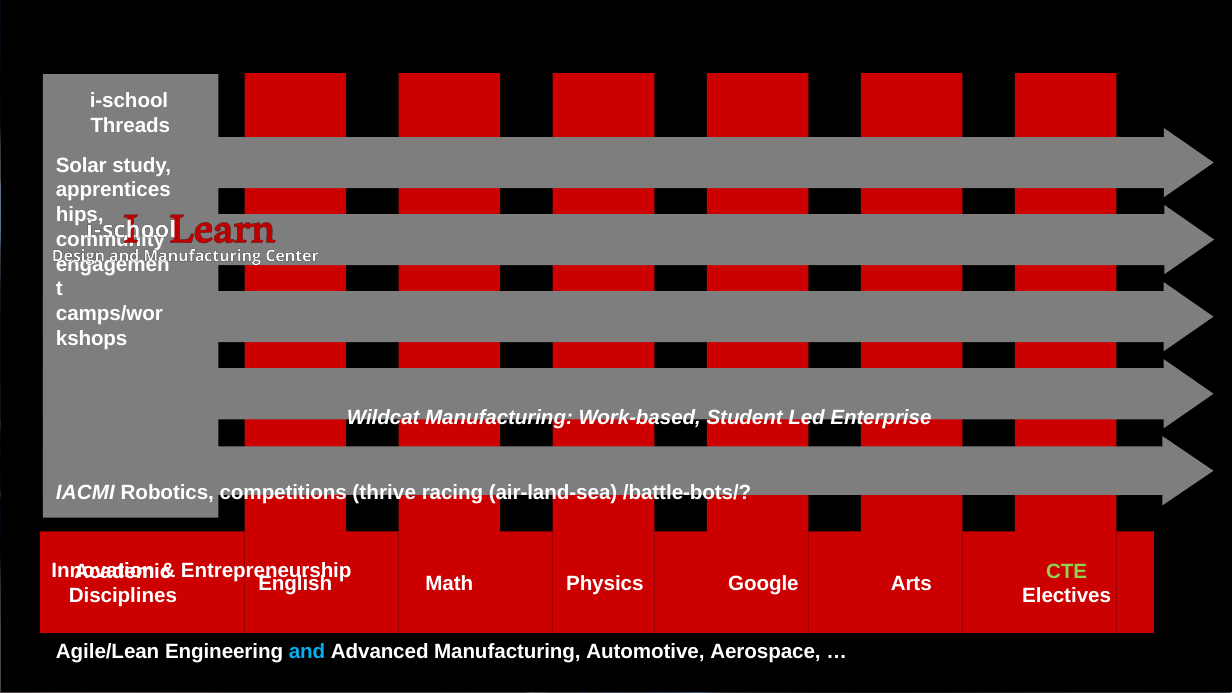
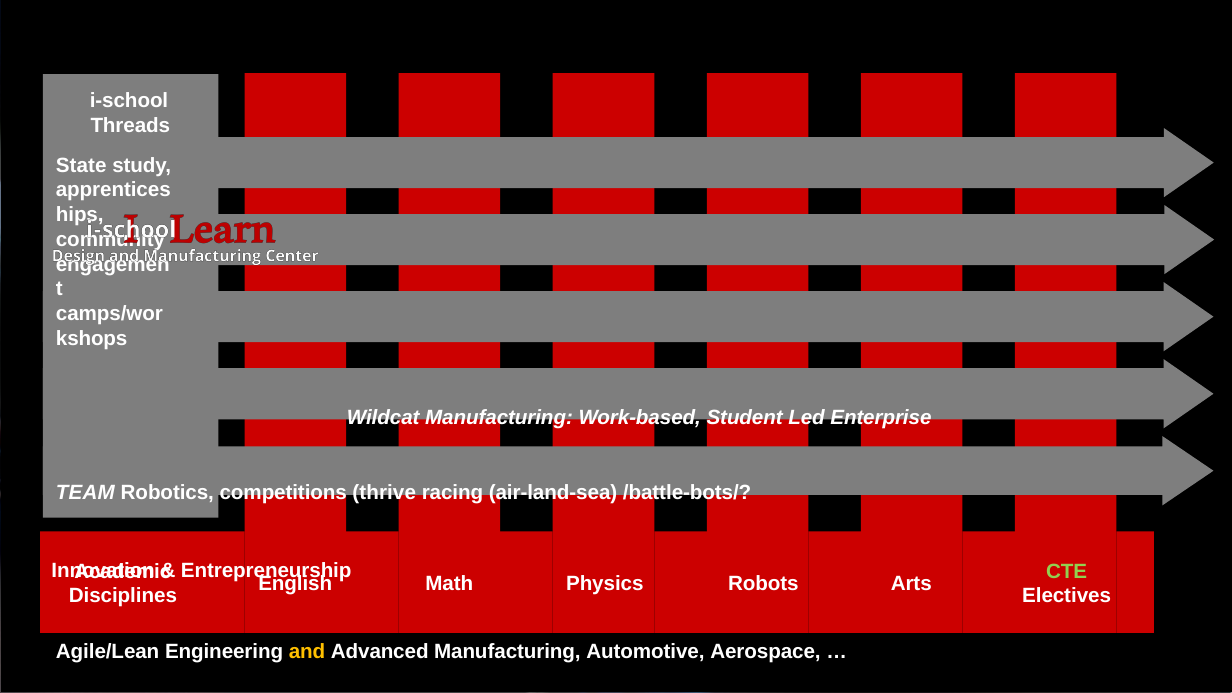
Solar: Solar -> State
IACMI: IACMI -> TEAM
Google: Google -> Robots
and colour: light blue -> yellow
